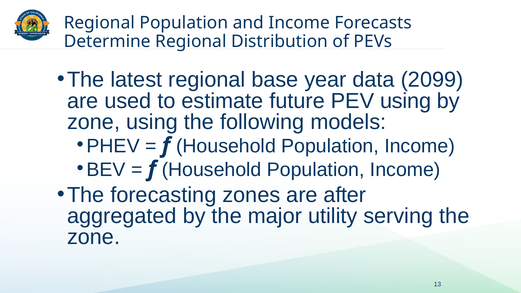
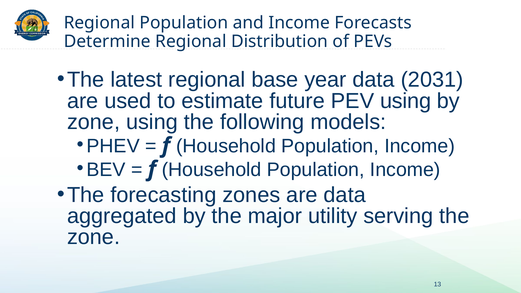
2099: 2099 -> 2031
are after: after -> data
